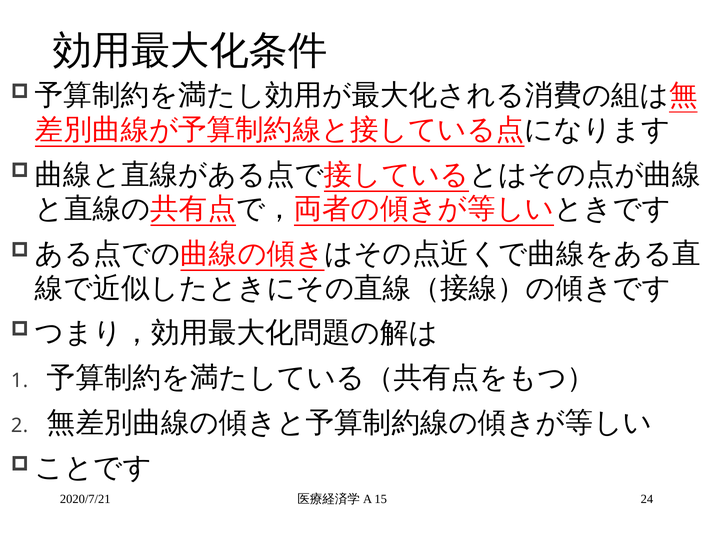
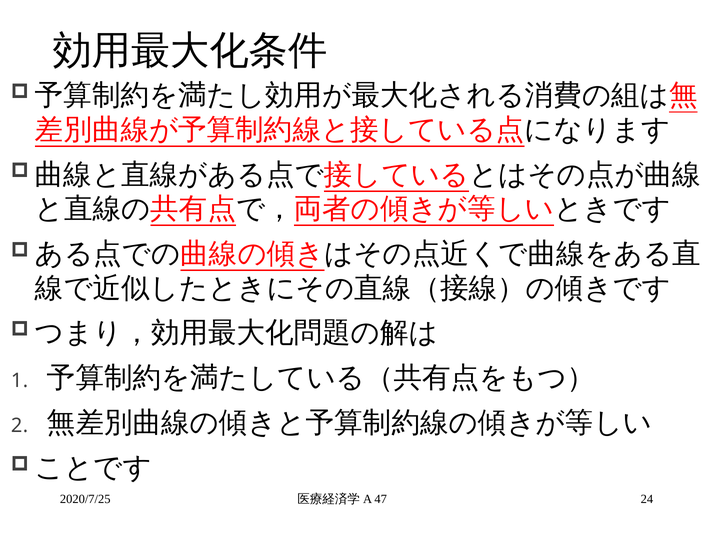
2020/7/21: 2020/7/21 -> 2020/7/25
15: 15 -> 47
